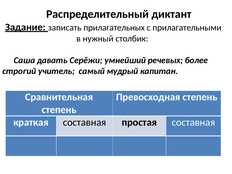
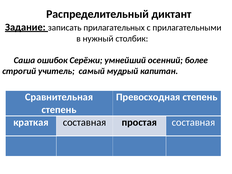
давать: давать -> ошибок
речевых: речевых -> осенний
